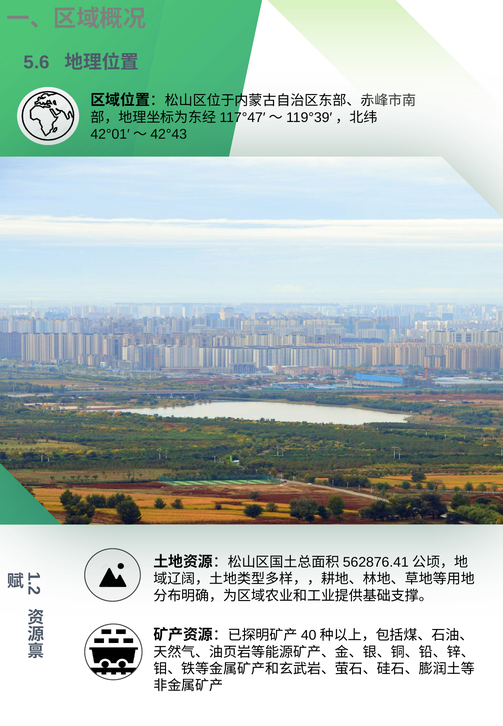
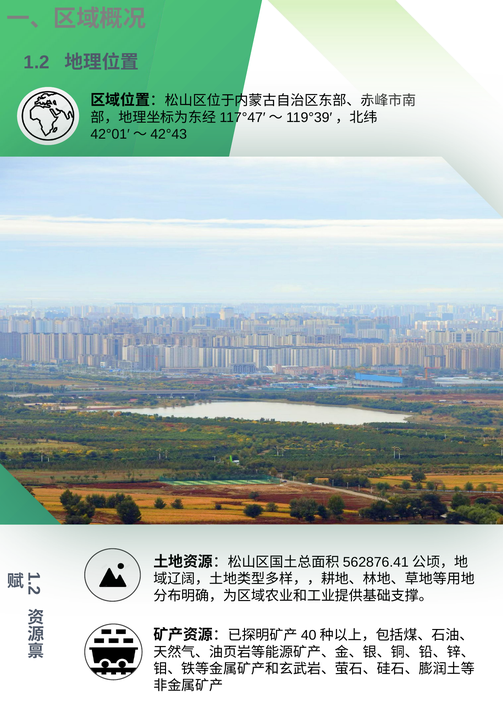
5.6: 5.6 -> 1.2
